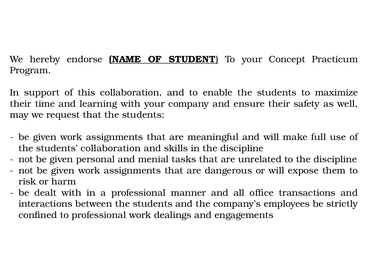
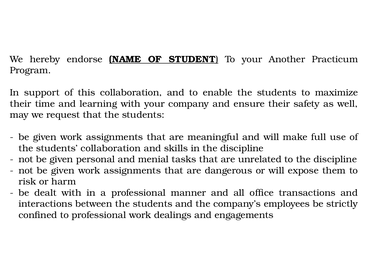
Concept: Concept -> Another
